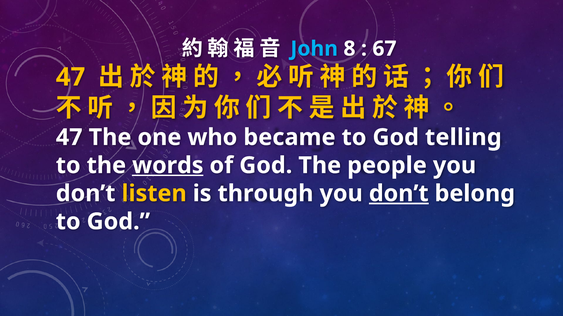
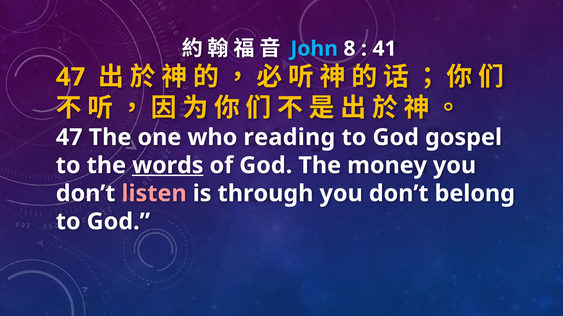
67: 67 -> 41
became: became -> reading
telling: telling -> gospel
people: people -> money
listen colour: yellow -> pink
don’t at (399, 194) underline: present -> none
